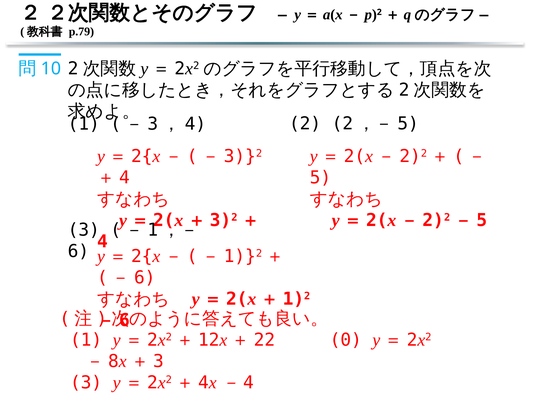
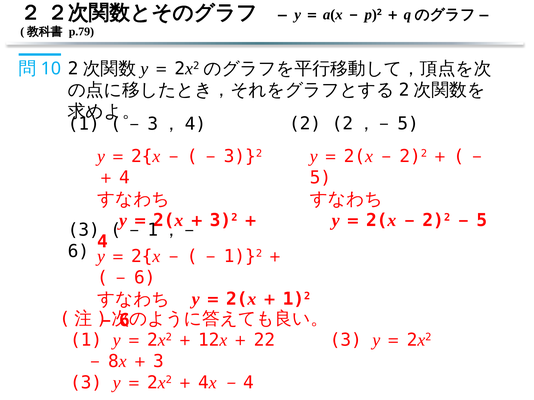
0 at (346, 340): 0 -> 3
